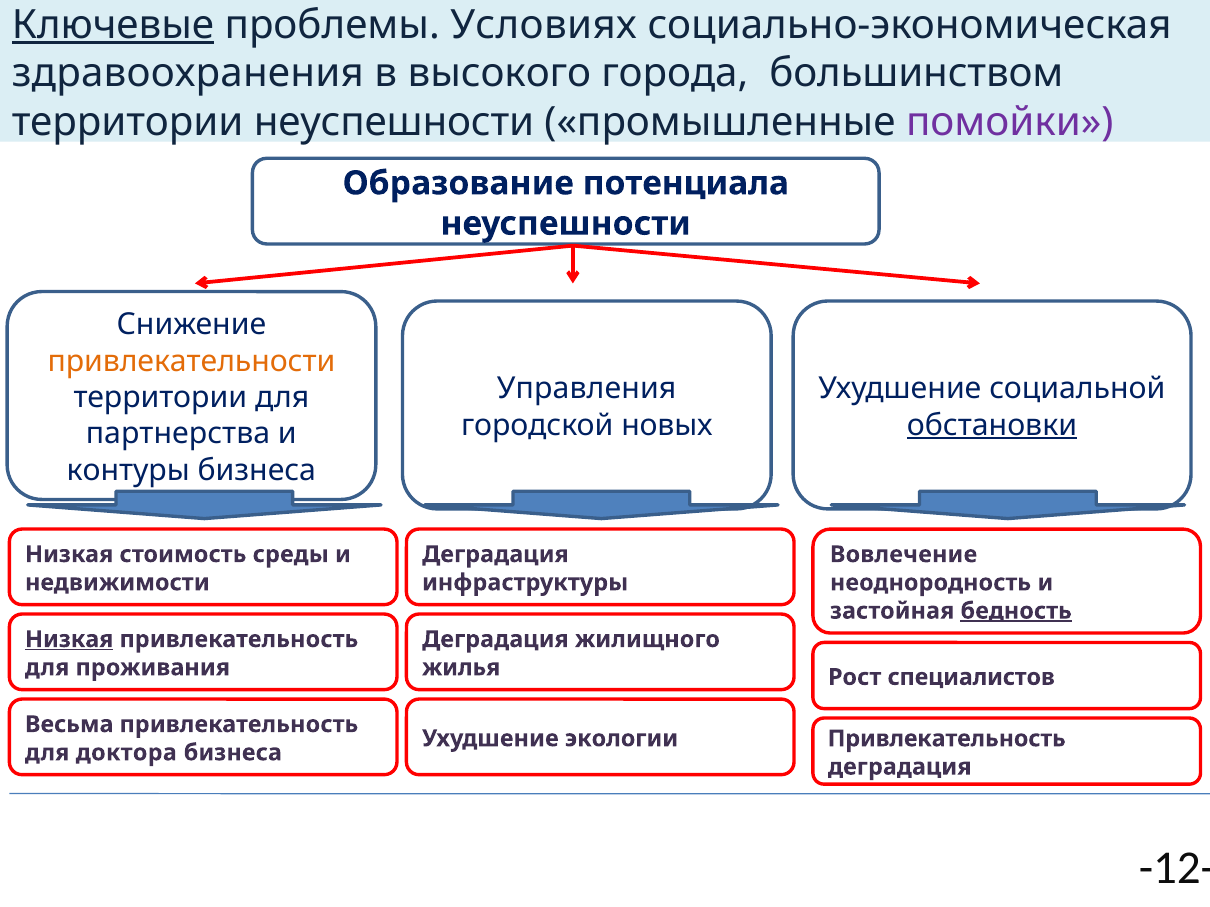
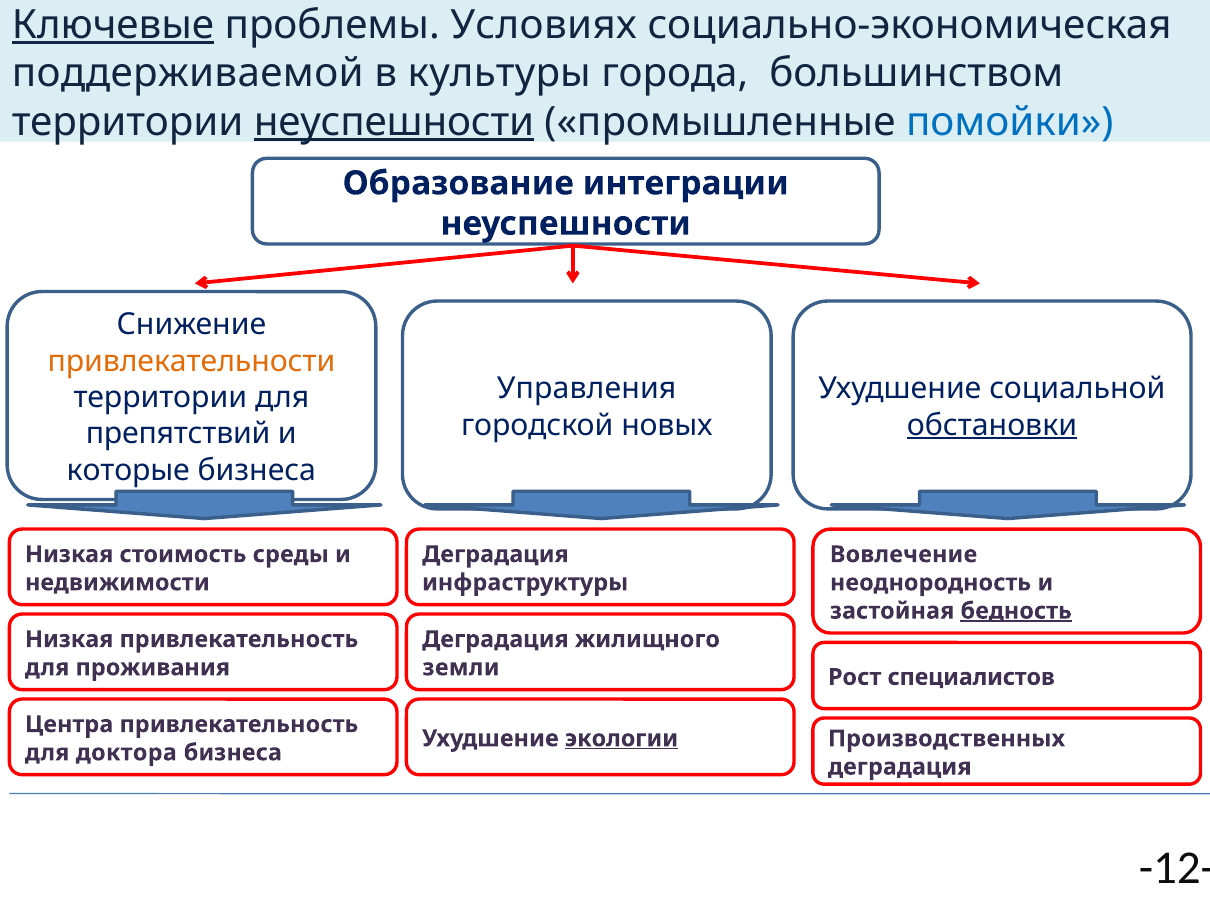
здравоохранения: здравоохранения -> поддерживаемой
высокого: высокого -> культуры
неуспешности at (394, 122) underline: none -> present
помойки colour: purple -> blue
потенциала: потенциала -> интеграции
партнерства: партнерства -> препятствий
контуры: контуры -> которые
Низкая at (69, 640) underline: present -> none
жилья: жилья -> земли
Весьма: Весьма -> Центра
экологии underline: none -> present
Привлекательность at (947, 739): Привлекательность -> Производственных
